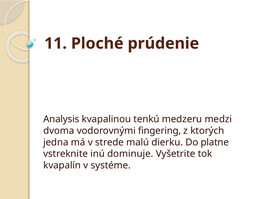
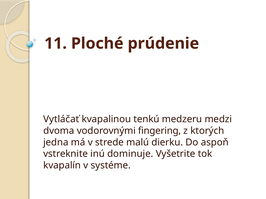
Analysis: Analysis -> Vytláčať
platne: platne -> aspoň
